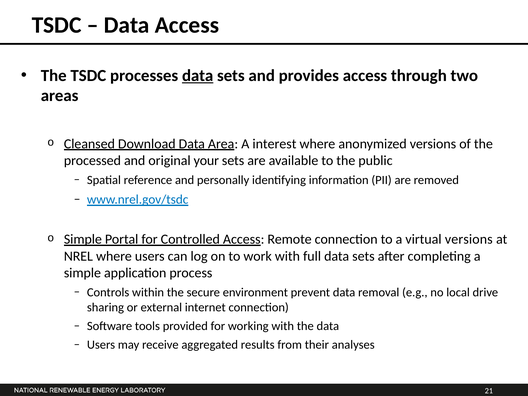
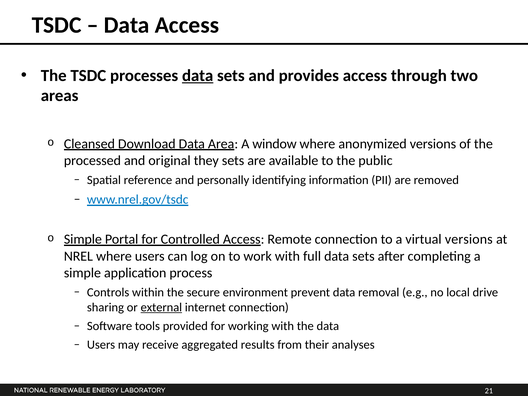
interest: interest -> window
your: your -> they
external underline: none -> present
